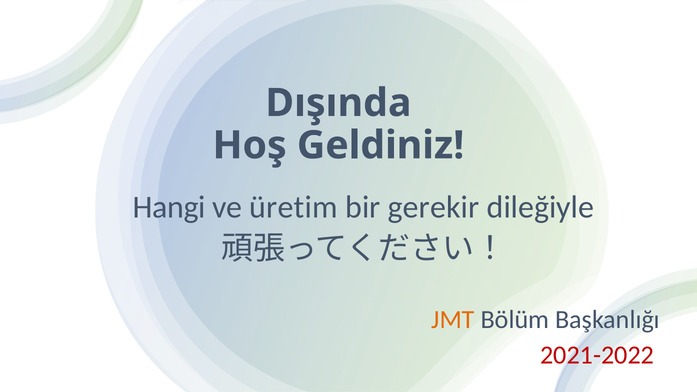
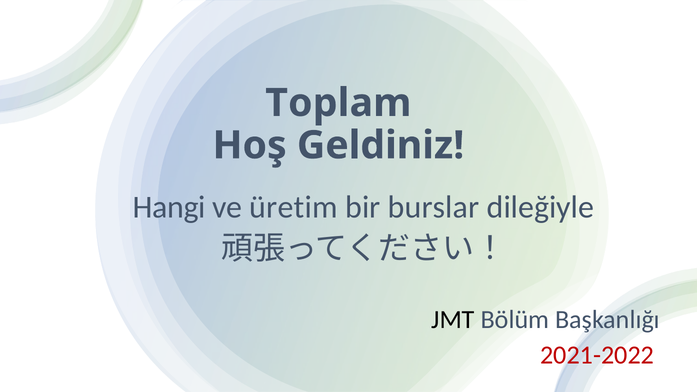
Dışında: Dışında -> Toplam
gerekir: gerekir -> burslar
JMT colour: orange -> black
